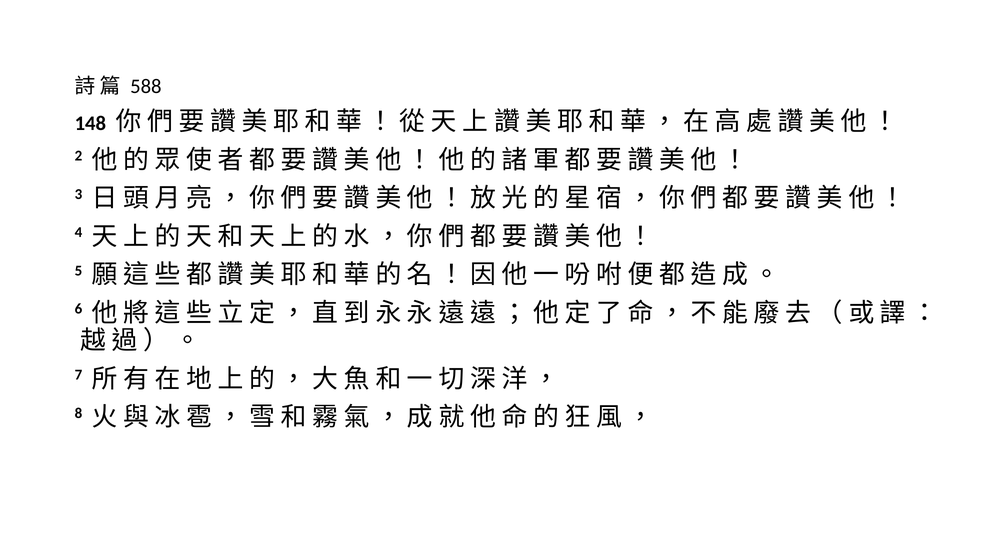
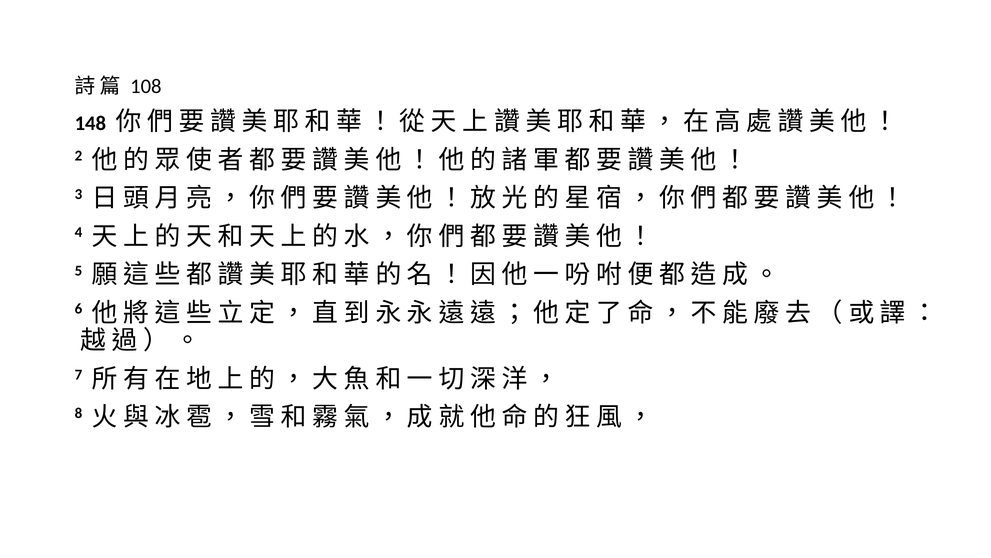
588: 588 -> 108
